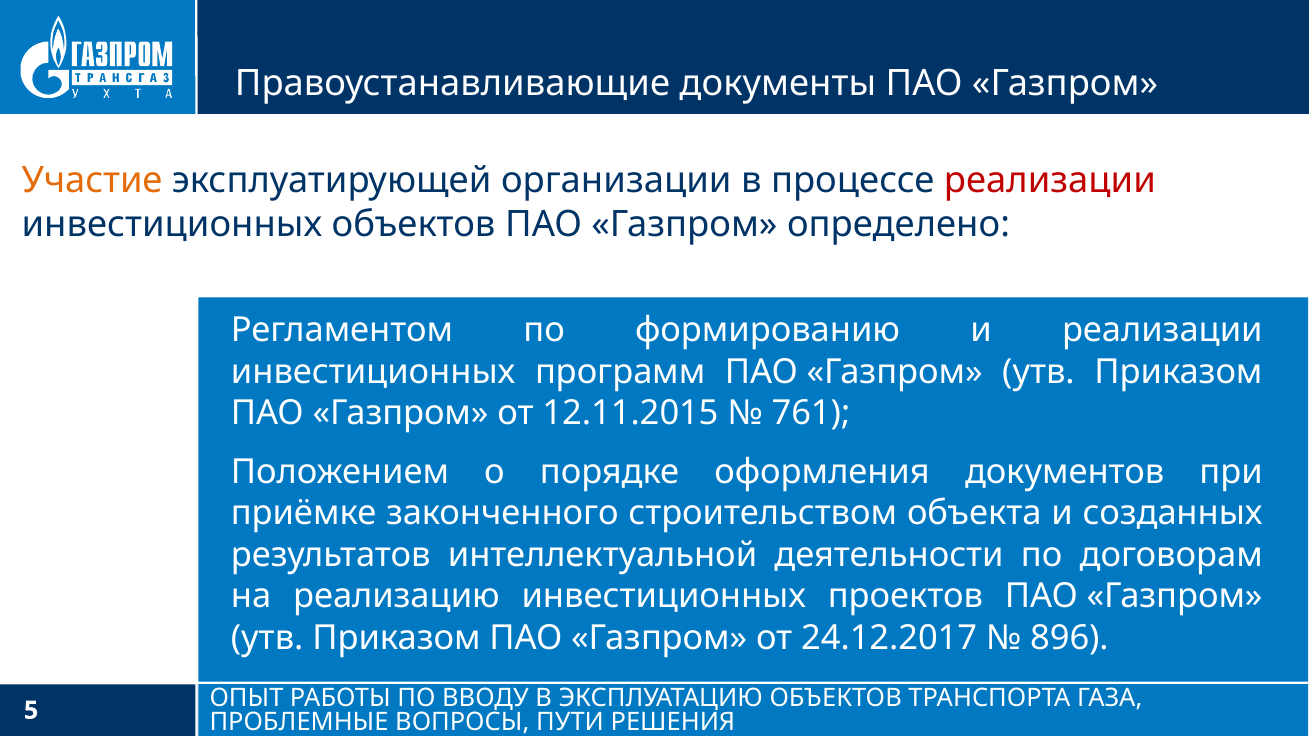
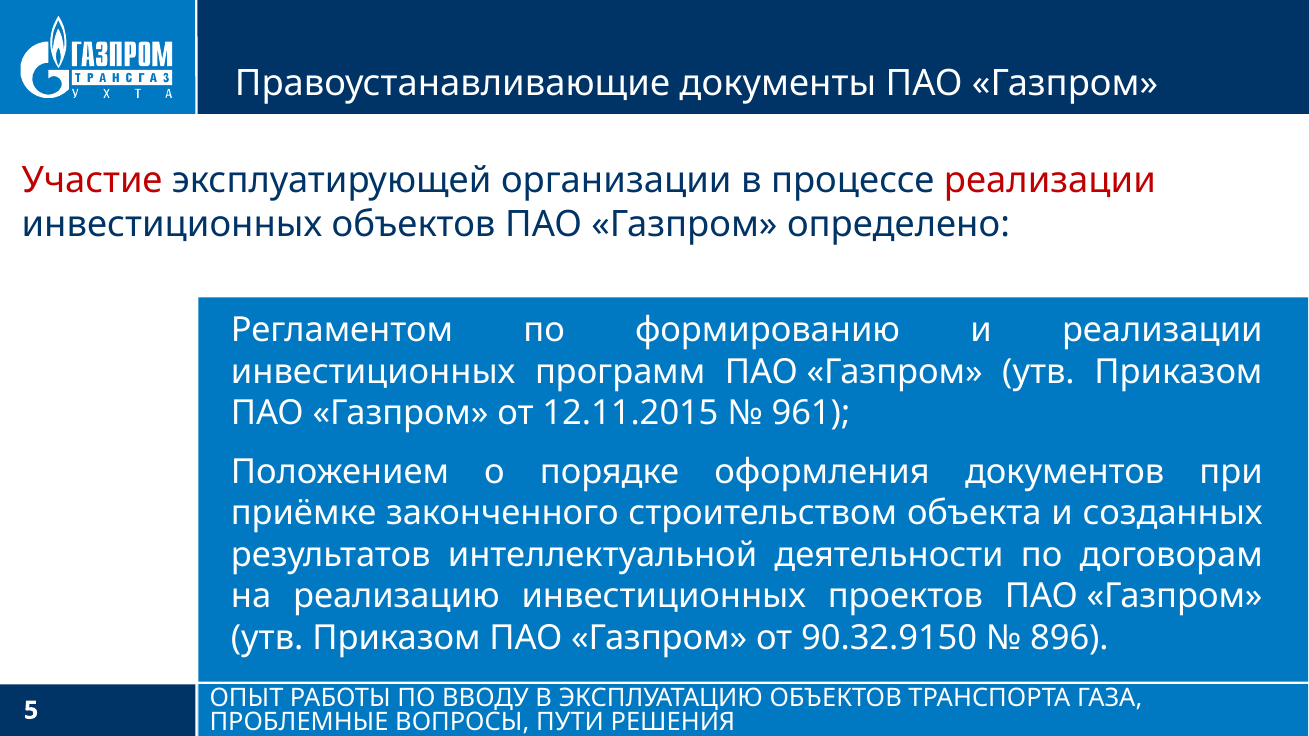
Участие colour: orange -> red
761: 761 -> 961
24.12.2017: 24.12.2017 -> 90.32.9150
